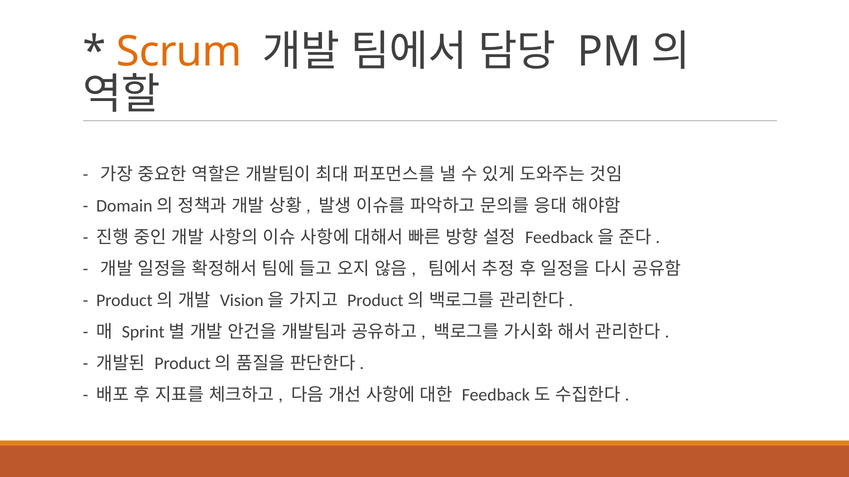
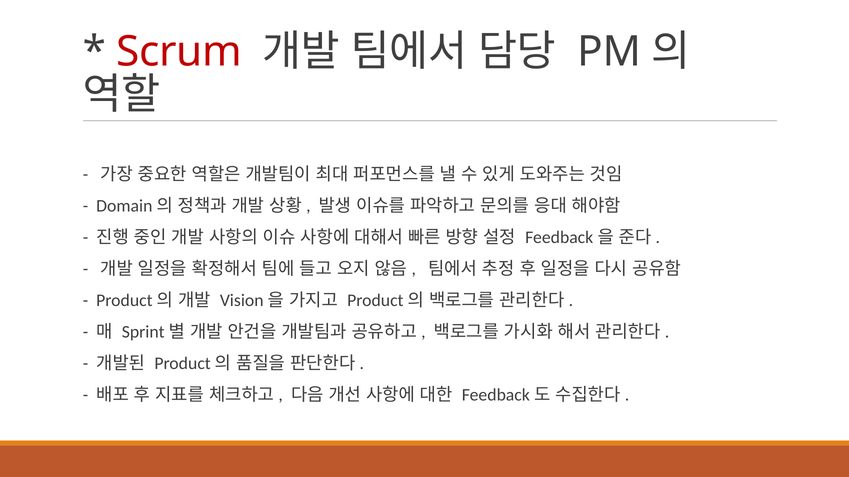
Scrum colour: orange -> red
